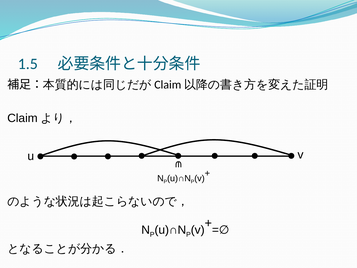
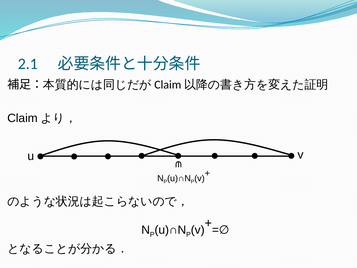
1.5: 1.5 -> 2.1
